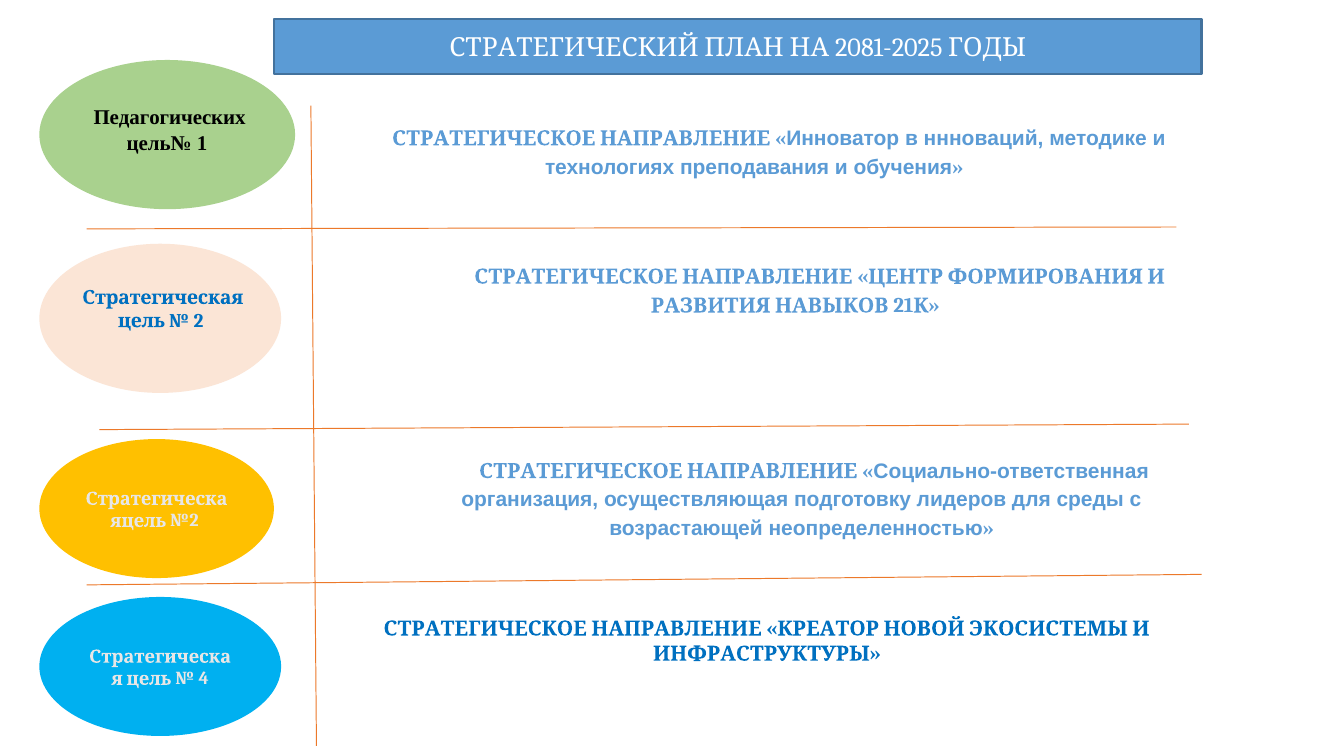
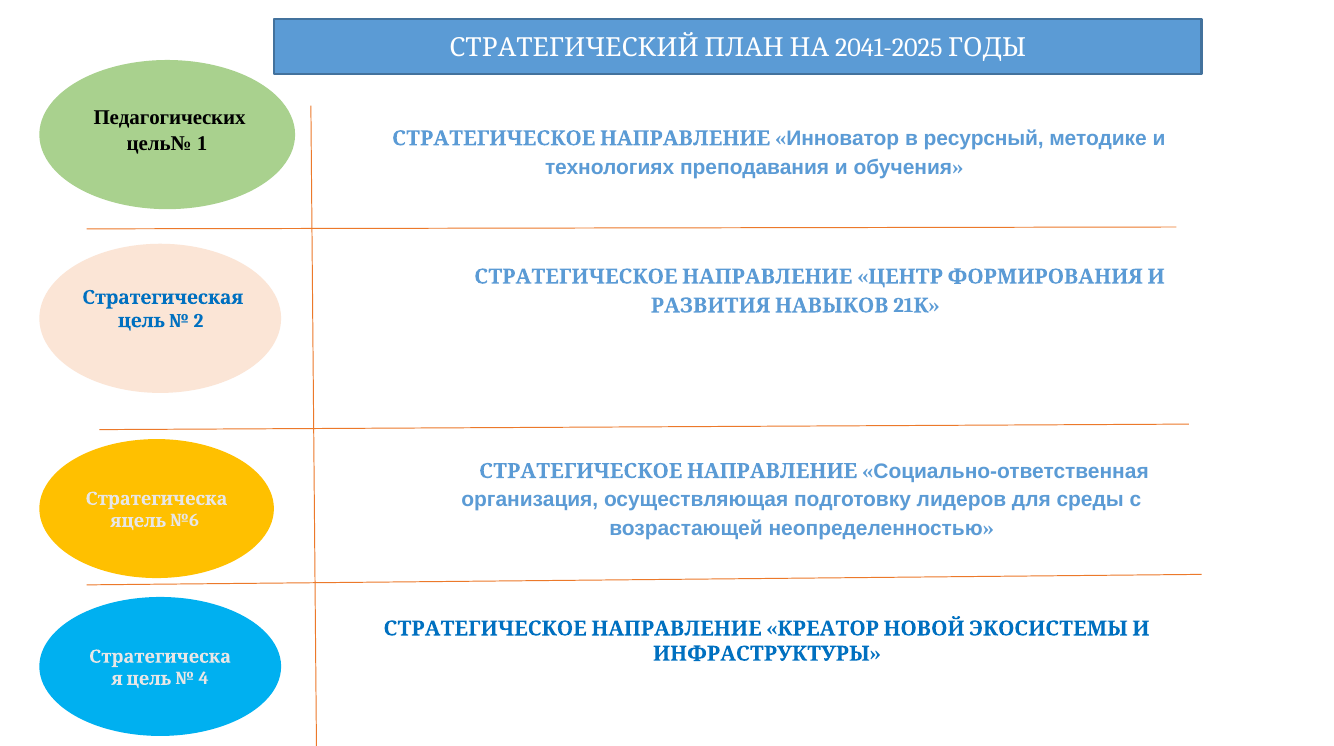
2081-2025: 2081-2025 -> 2041-2025
ннноваций: ннноваций -> ресурсный
№2: №2 -> №6
